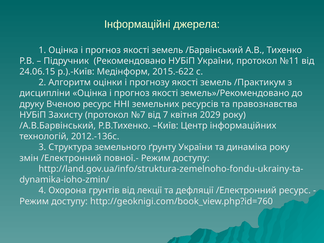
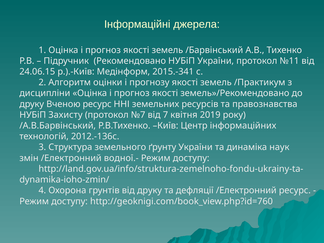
2015.-622: 2015.-622 -> 2015.-341
2029: 2029 -> 2019
динаміка року: року -> наук
повної.-: повної.- -> водної.-
від лекції: лекції -> друку
